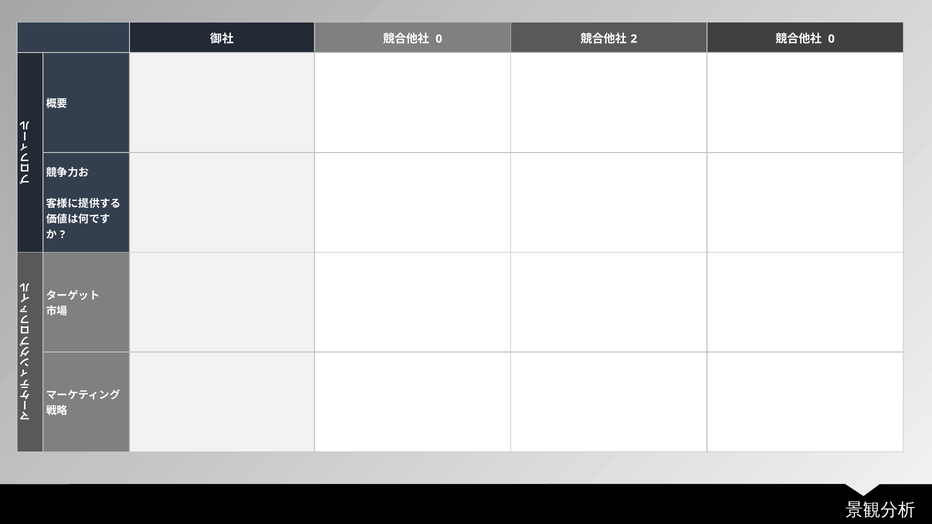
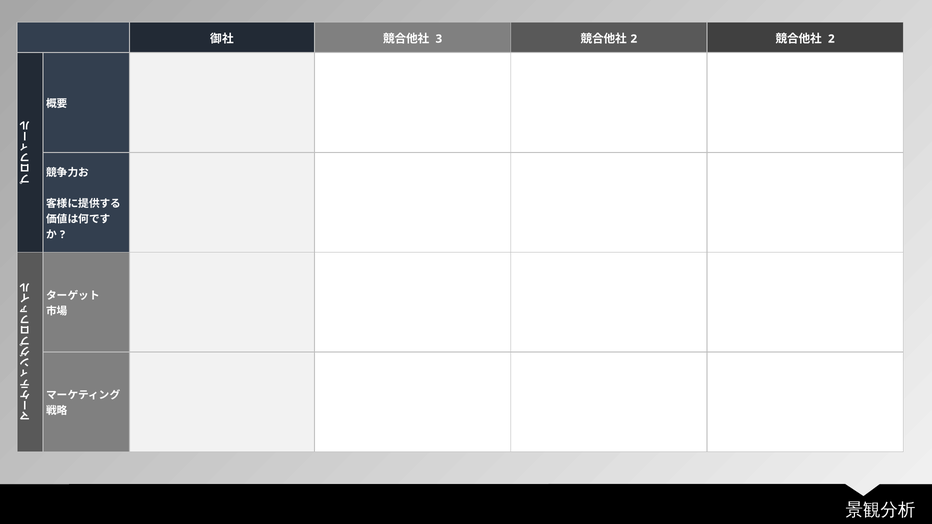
0 at (439, 39): 0 -> 3
0 at (831, 39): 0 -> 2
